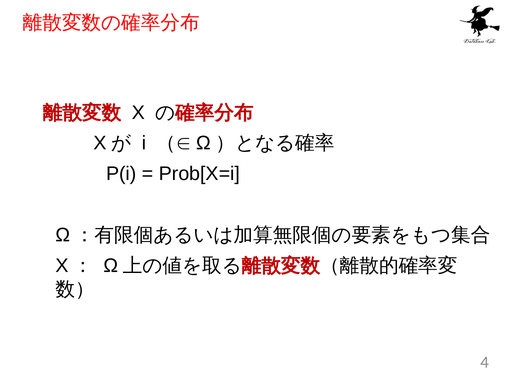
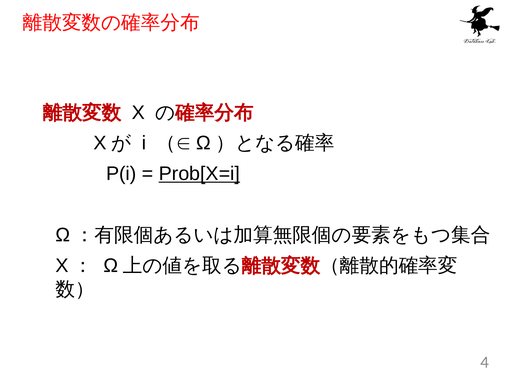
Prob[X=i underline: none -> present
